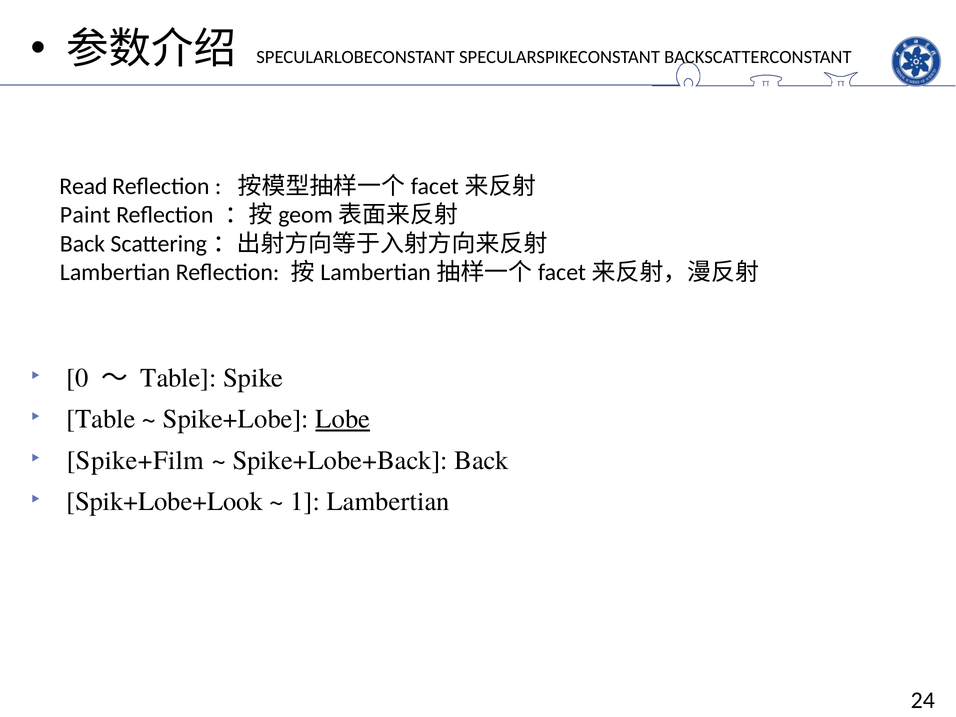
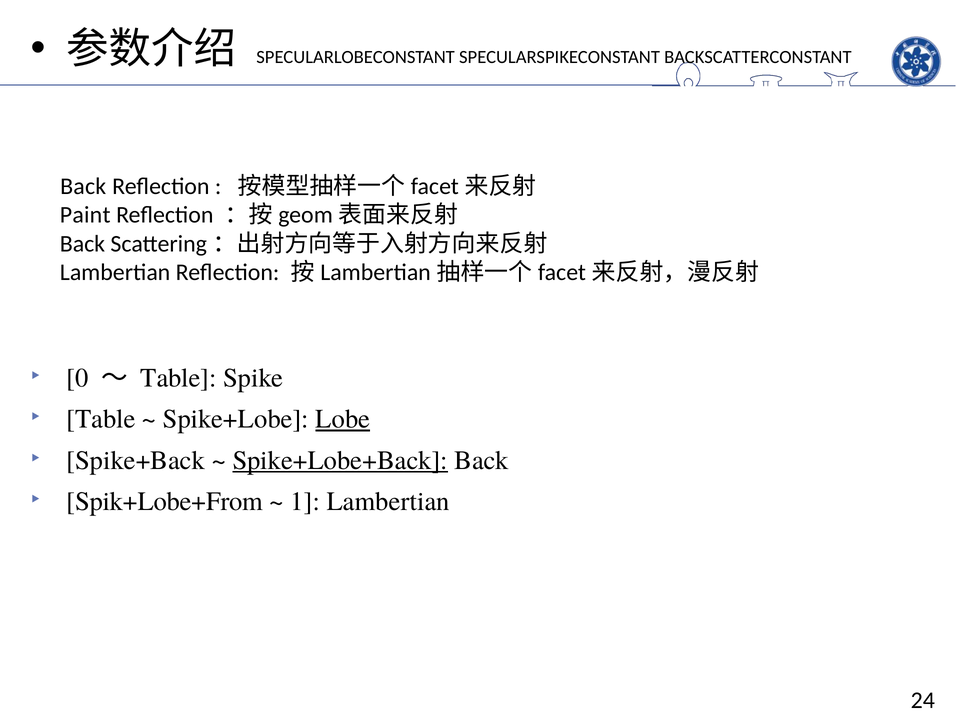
Read at (83, 186): Read -> Back
Spike+Film: Spike+Film -> Spike+Back
Spike+Lobe+Back underline: none -> present
Spik+Lobe+Look: Spik+Lobe+Look -> Spik+Lobe+From
